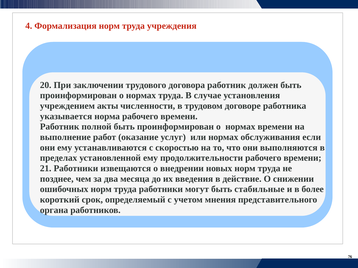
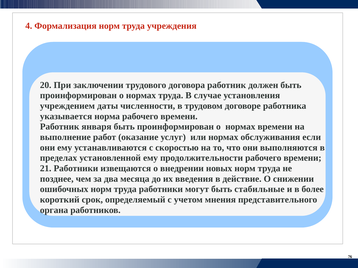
акты: акты -> даты
полной: полной -> января
